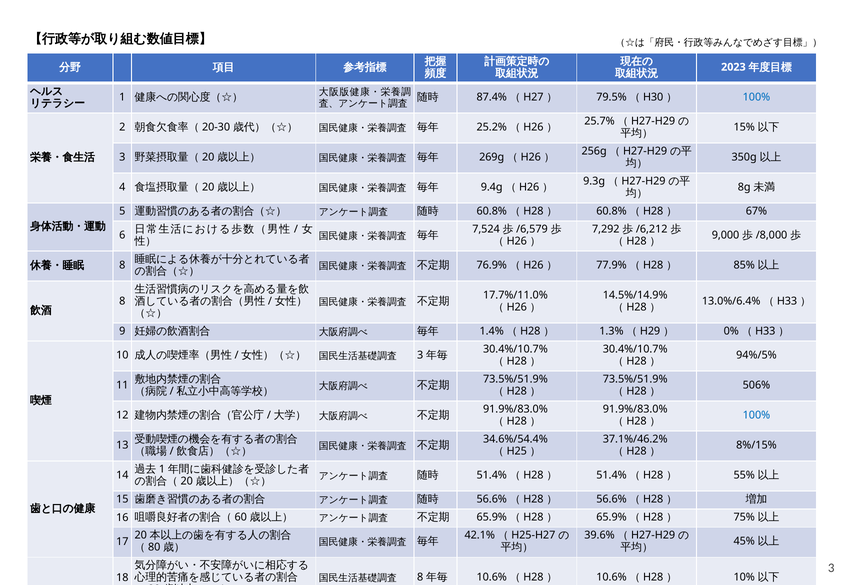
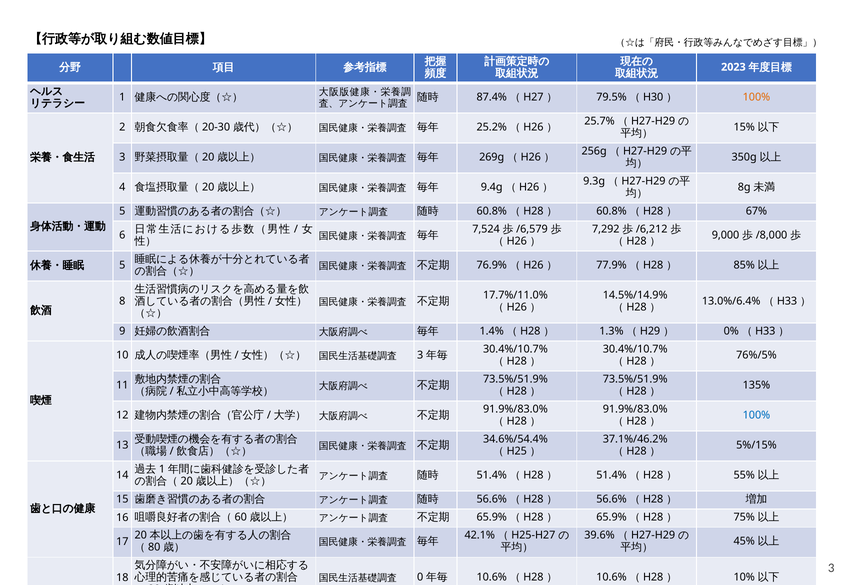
100% at (756, 97) colour: blue -> orange
8 at (122, 265): 8 -> 5
94%/5%: 94%/5% -> 76%/5%
506%: 506% -> 135%
8%/15%: 8%/15% -> 5%/15%
8 at (420, 577): 8 -> 0
